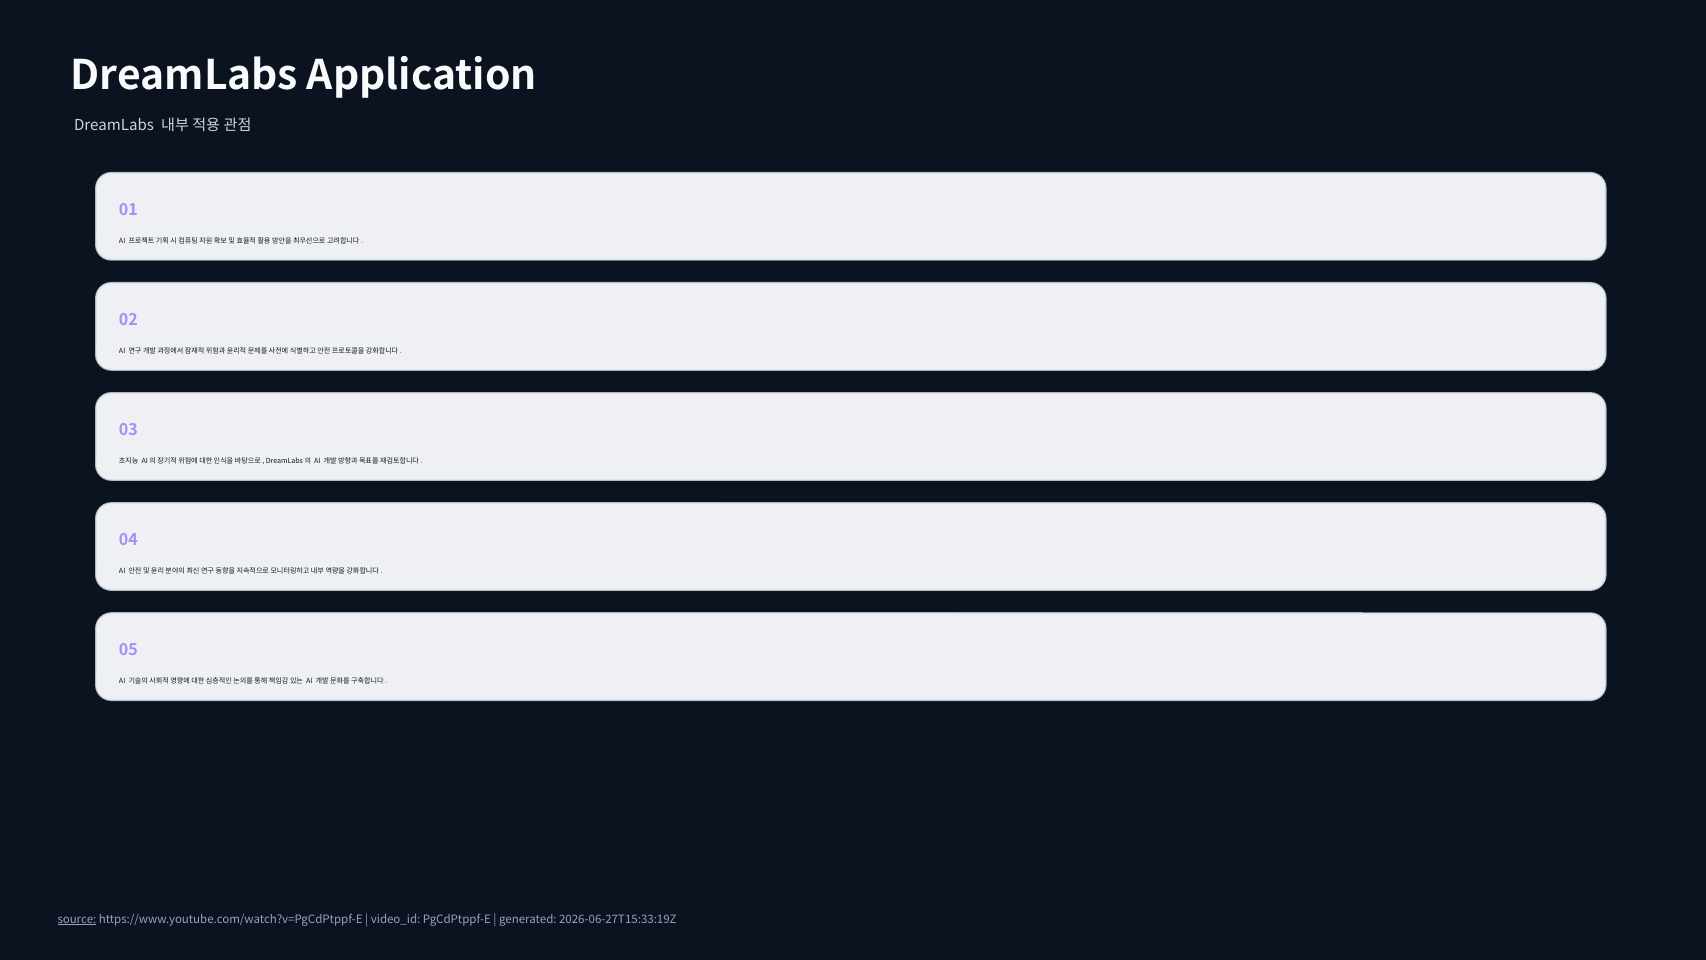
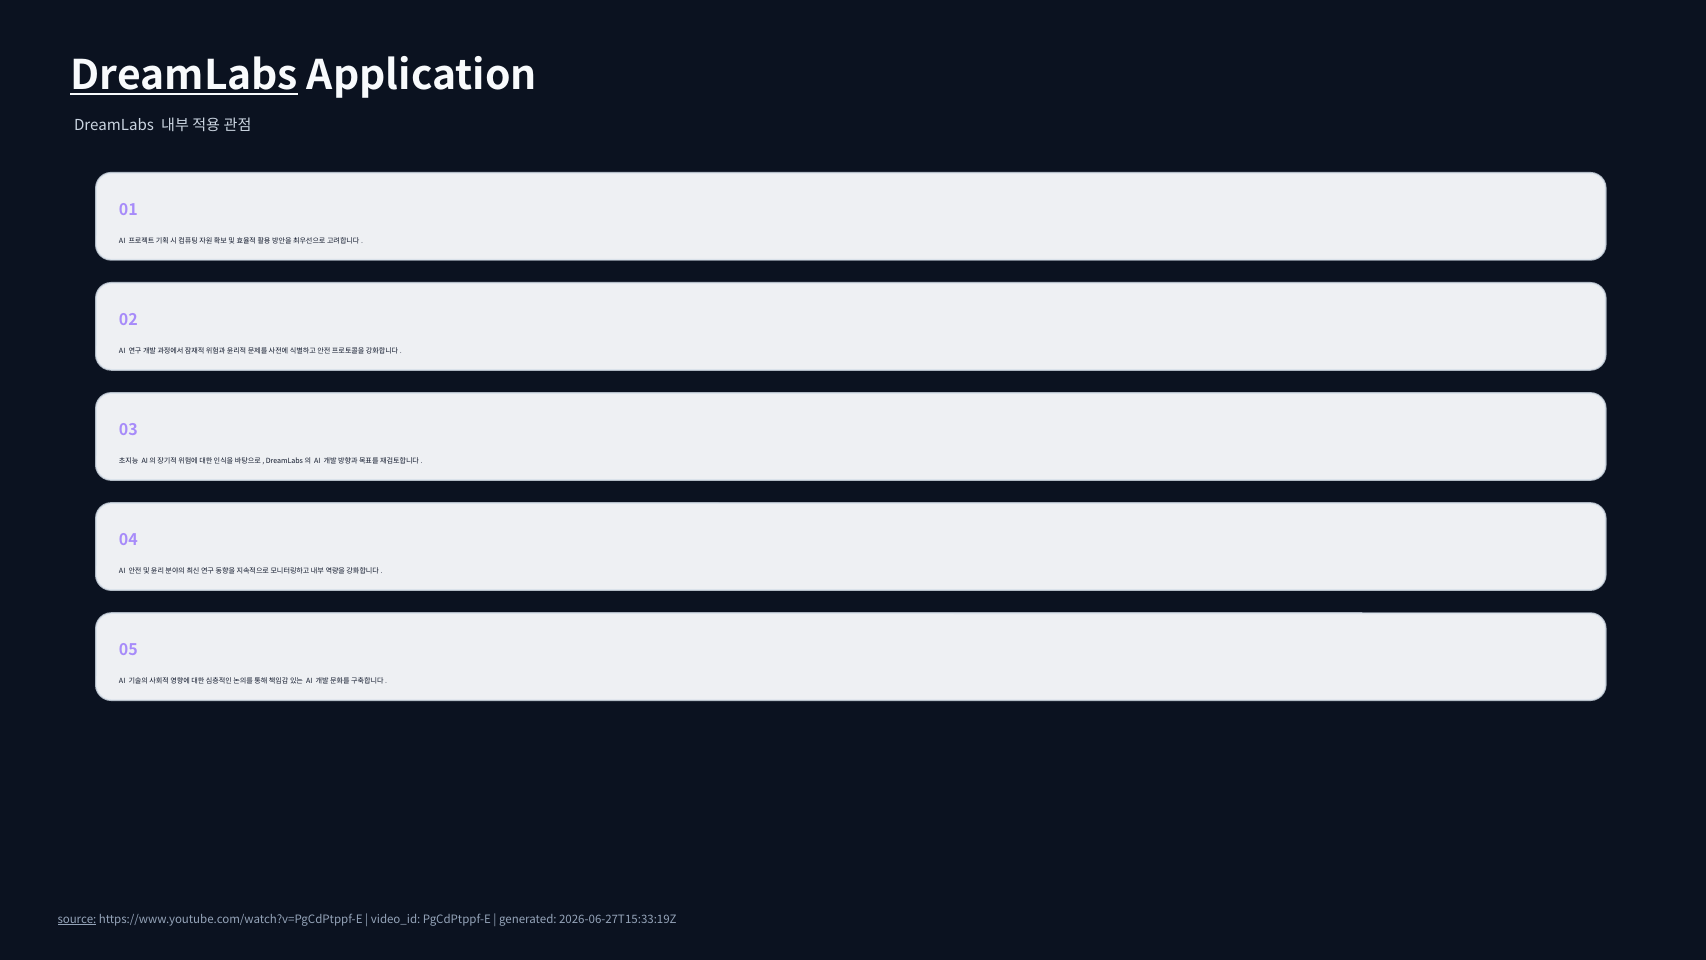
DreamLabs at (184, 76) underline: none -> present
